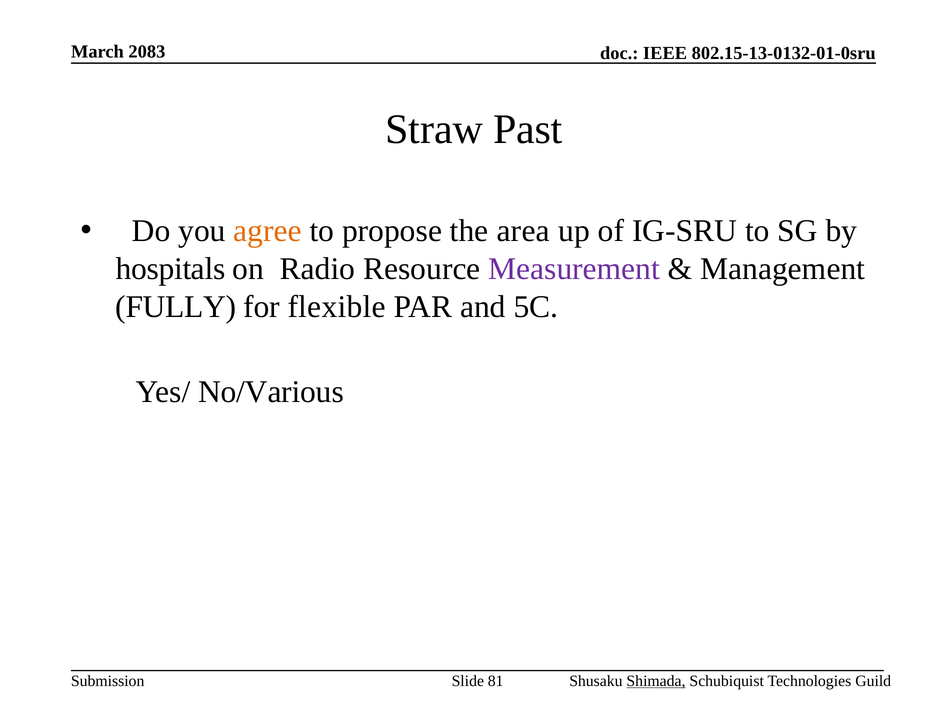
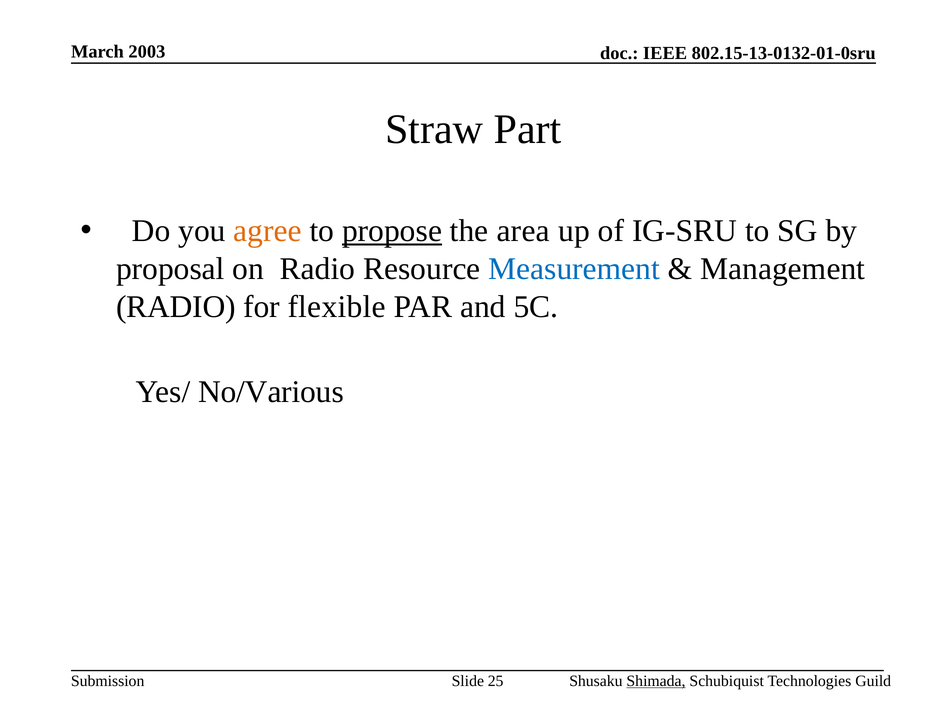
2083: 2083 -> 2003
Past: Past -> Part
propose underline: none -> present
hospitals: hospitals -> proposal
Measurement colour: purple -> blue
FULLY at (176, 307): FULLY -> RADIO
81: 81 -> 25
